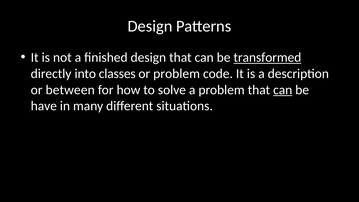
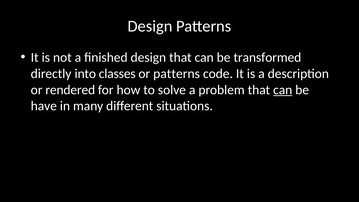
transformed underline: present -> none
or problem: problem -> patterns
between: between -> rendered
